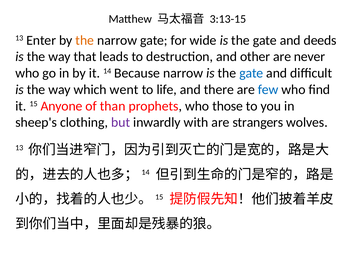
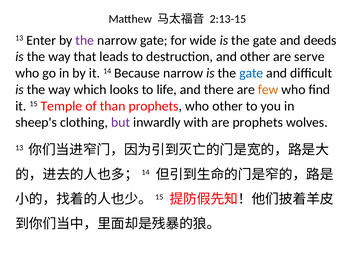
3:13-15: 3:13-15 -> 2:13-15
the at (85, 40) colour: orange -> purple
never: never -> serve
went: went -> looks
few colour: blue -> orange
Anyone: Anyone -> Temple
who those: those -> other
are strangers: strangers -> prophets
